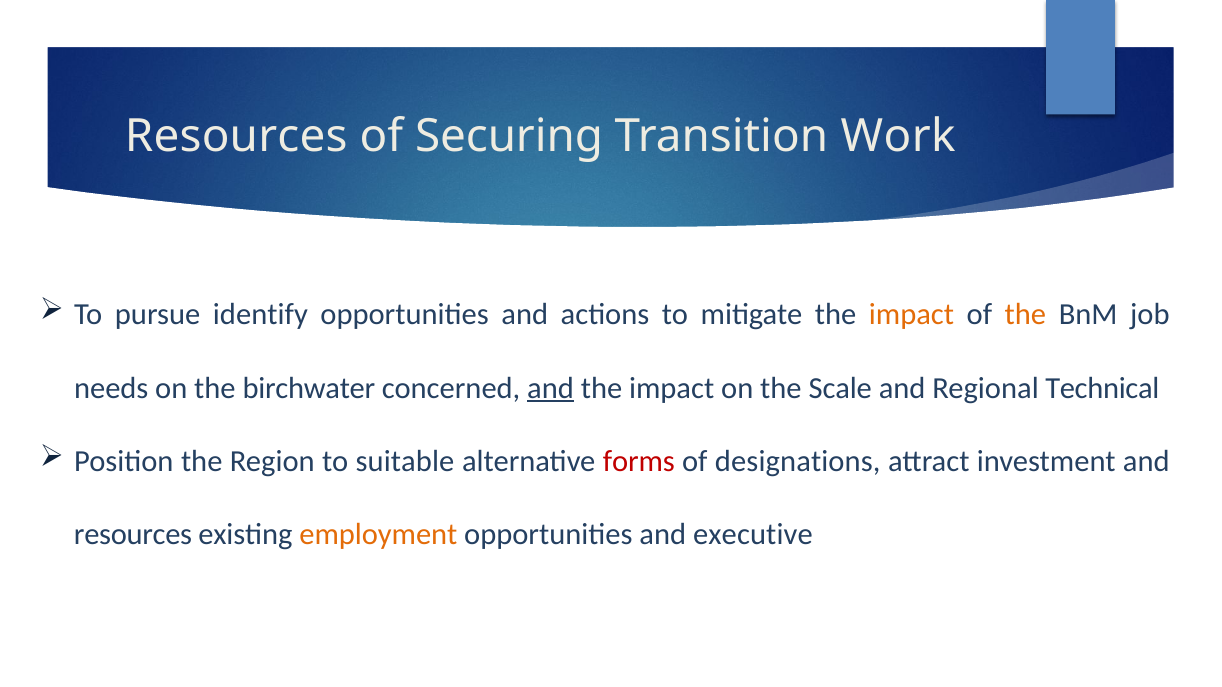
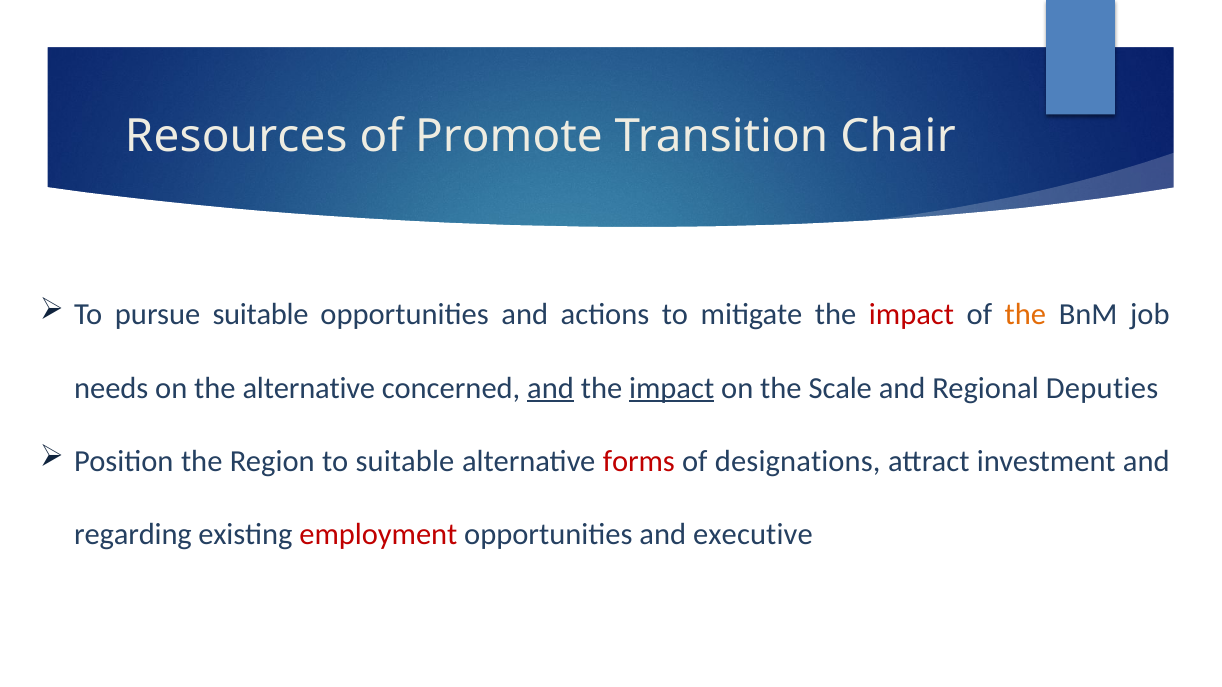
Securing: Securing -> Promote
Work: Work -> Chair
pursue identify: identify -> suitable
impact at (912, 315) colour: orange -> red
the birchwater: birchwater -> alternative
impact at (672, 388) underline: none -> present
Technical: Technical -> Deputies
resources at (133, 535): resources -> regarding
employment colour: orange -> red
